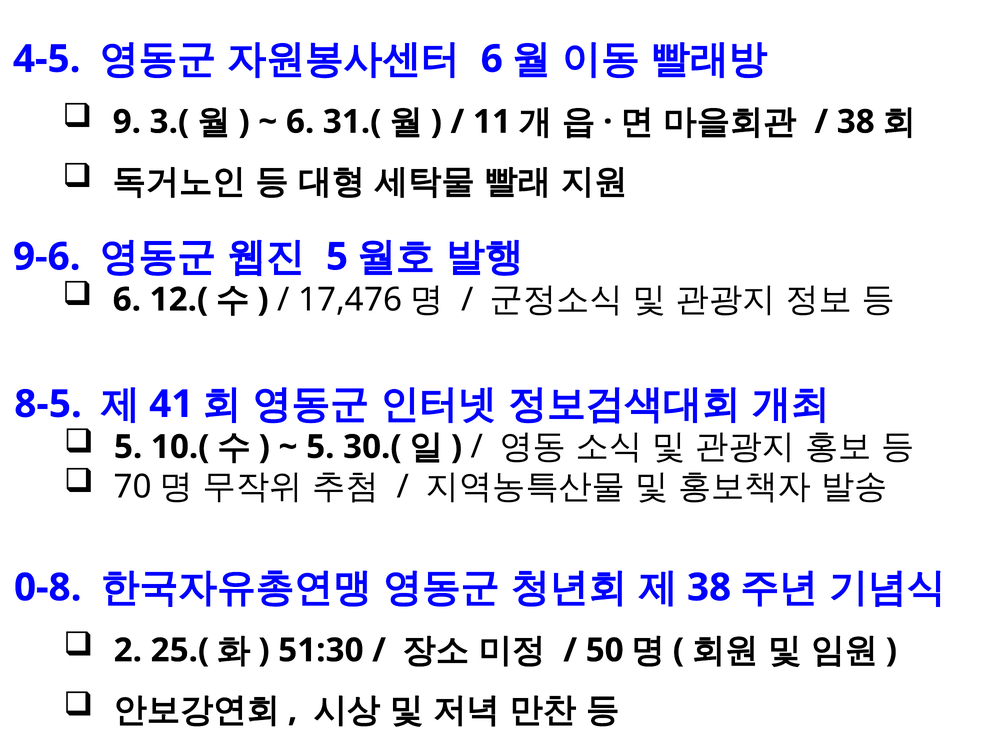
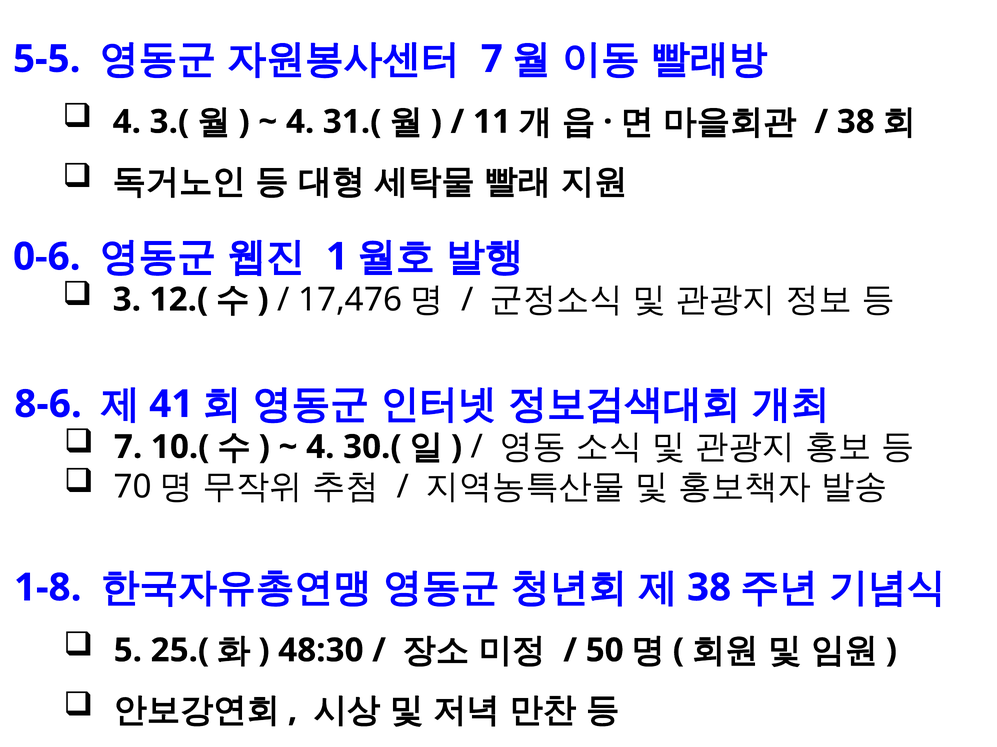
4-5: 4-5 -> 5-5
6 at (492, 59): 6 -> 7
9 at (127, 122): 9 -> 4
6 at (300, 122): 6 -> 4
9-6: 9-6 -> 0-6
5 at (337, 257): 5 -> 1
6 at (127, 300): 6 -> 3
8-5: 8-5 -> 8-6
5 at (128, 447): 5 -> 7
5 at (320, 447): 5 -> 4
0-8: 0-8 -> 1-8
2: 2 -> 5
51:30: 51:30 -> 48:30
